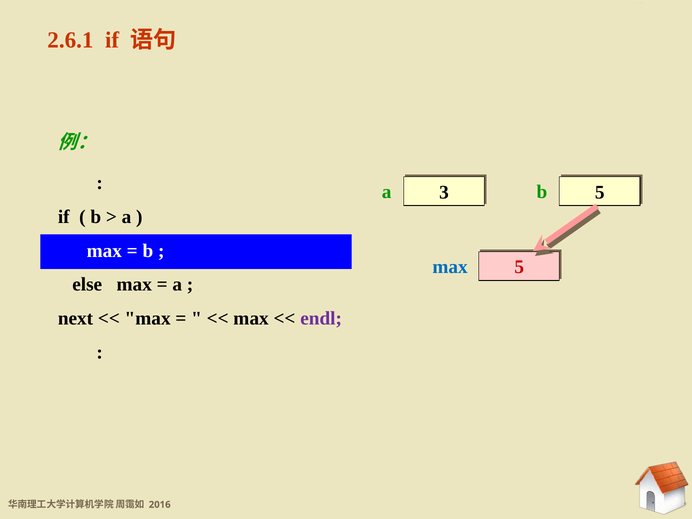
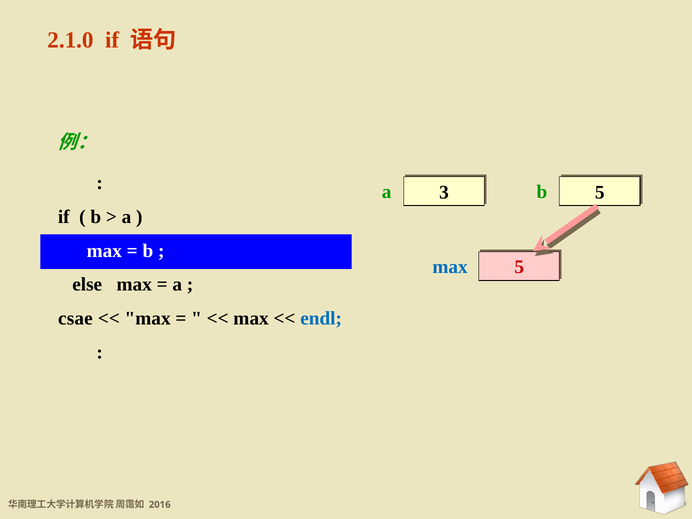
2.6.1: 2.6.1 -> 2.1.0
next: next -> csae
endl colour: purple -> blue
